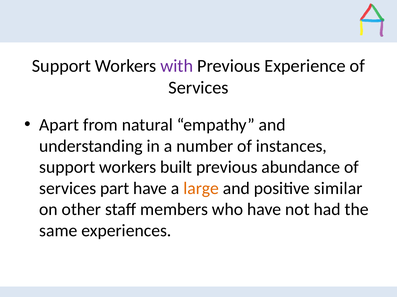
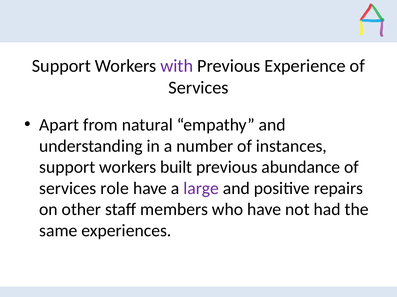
part: part -> role
large colour: orange -> purple
similar: similar -> repairs
